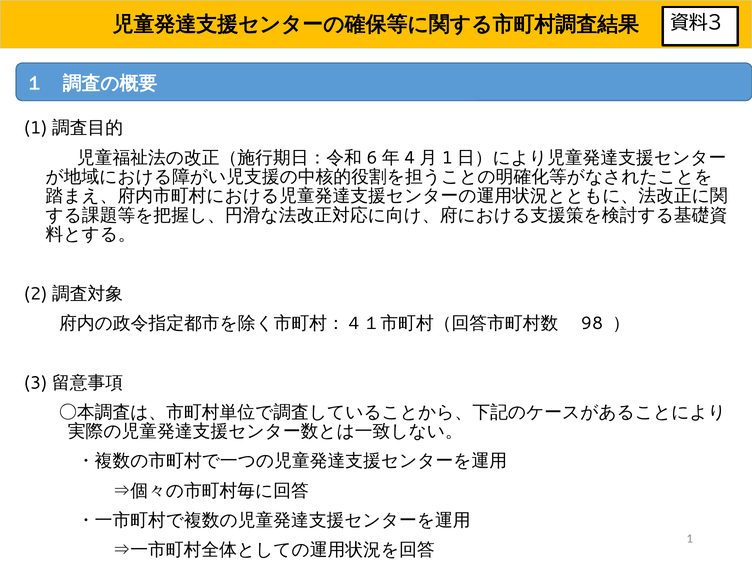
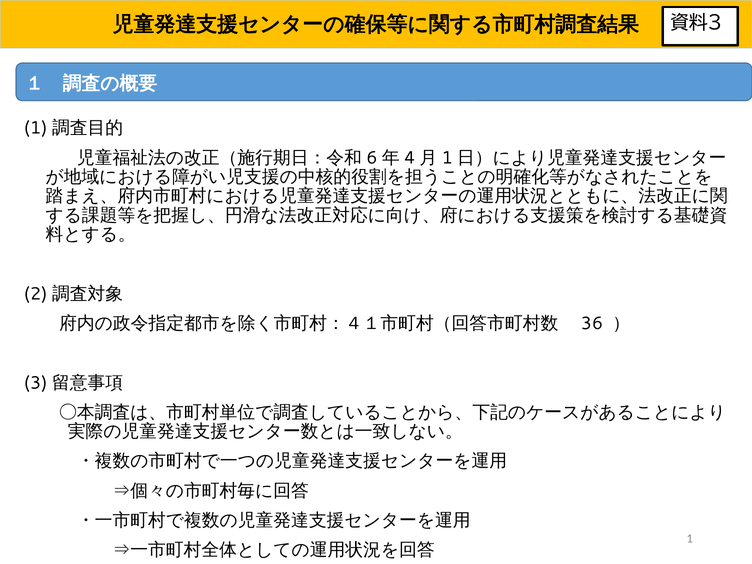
98: 98 -> 36
